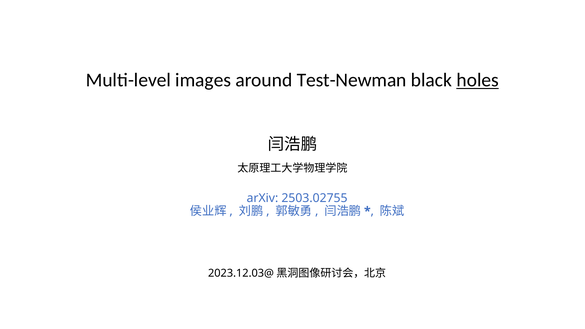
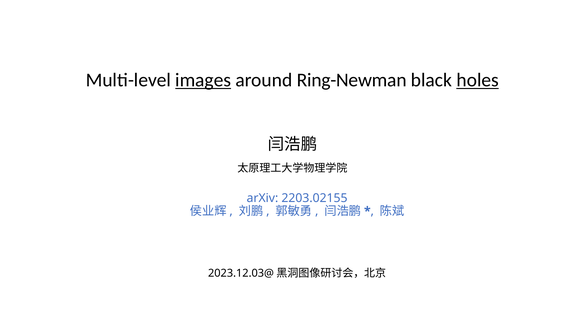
images underline: none -> present
Test-Newman: Test-Newman -> Ring-Newman
2503.02755: 2503.02755 -> 2203.02155
